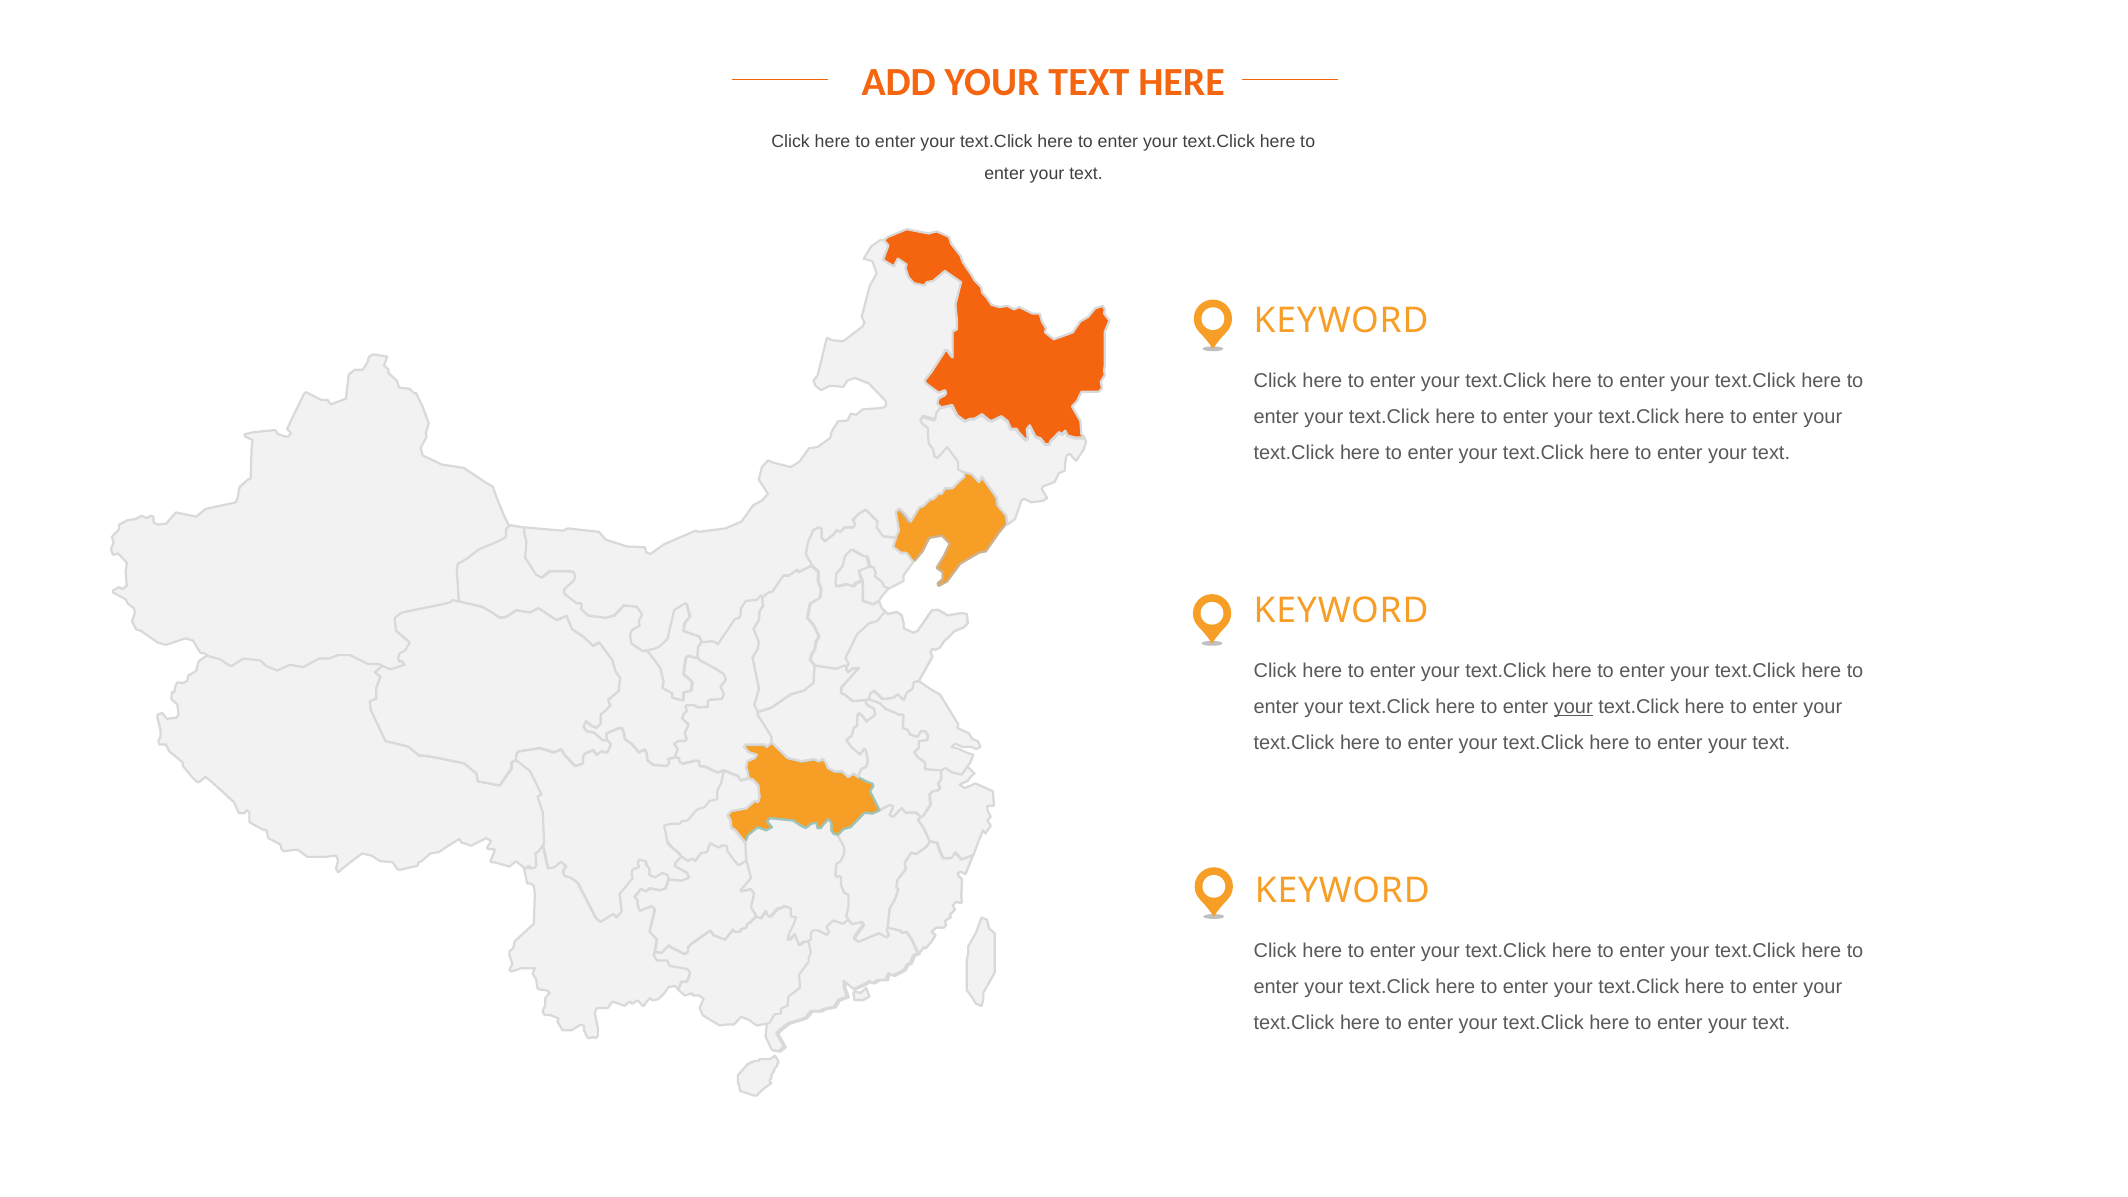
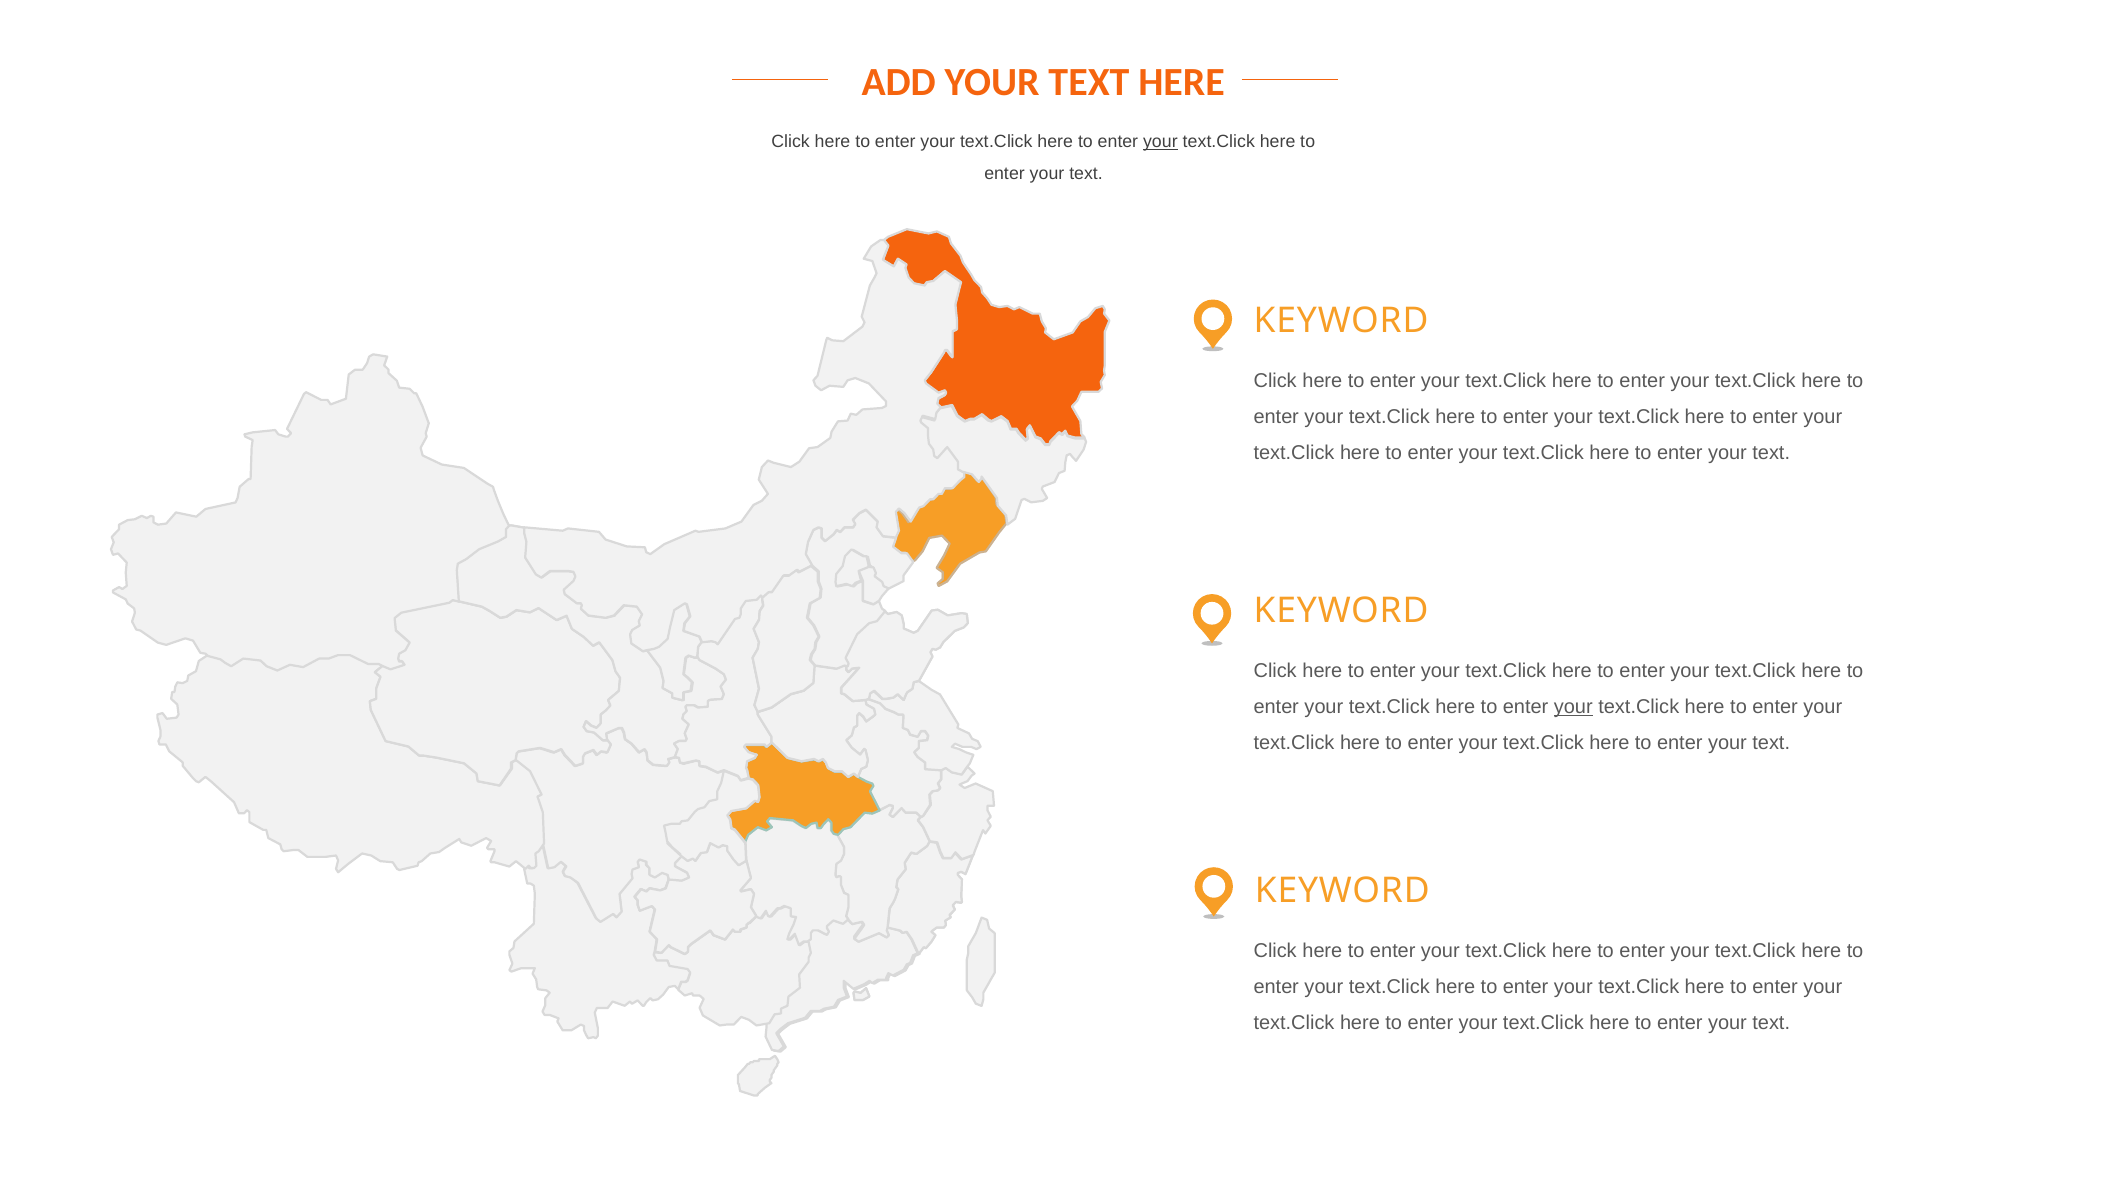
your at (1160, 142) underline: none -> present
